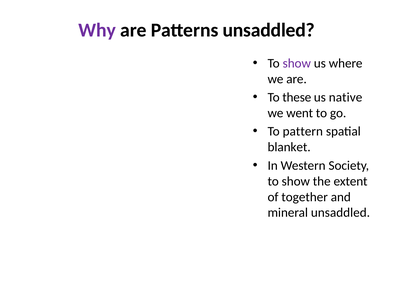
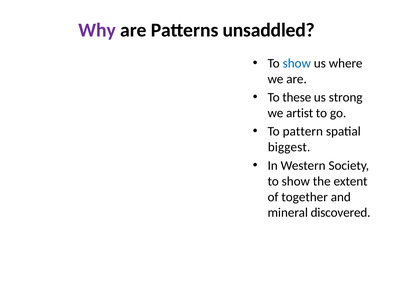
show at (297, 63) colour: purple -> blue
native: native -> strong
went: went -> artist
blanket: blanket -> biggest
mineral unsaddled: unsaddled -> discovered
